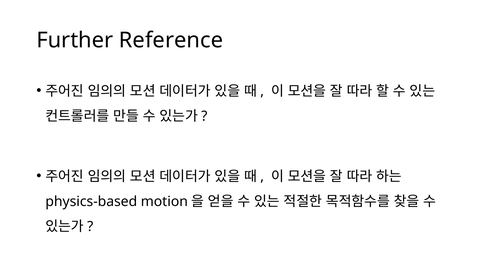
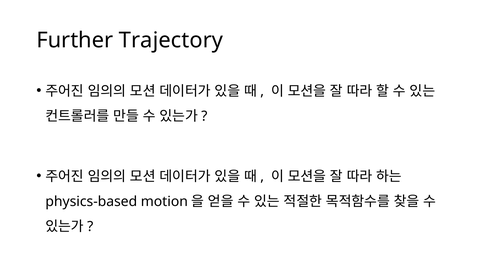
Reference: Reference -> Trajectory
